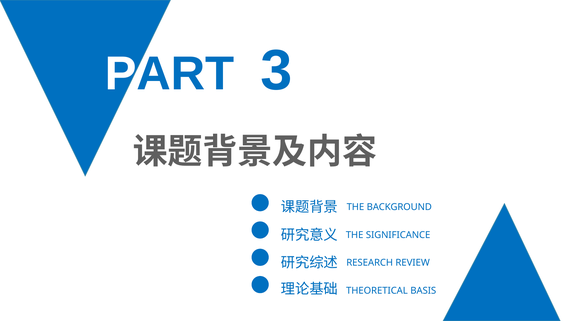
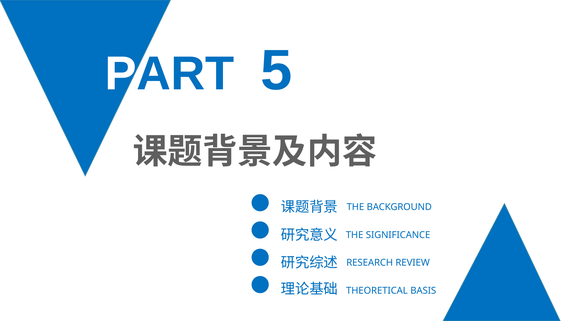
3: 3 -> 5
